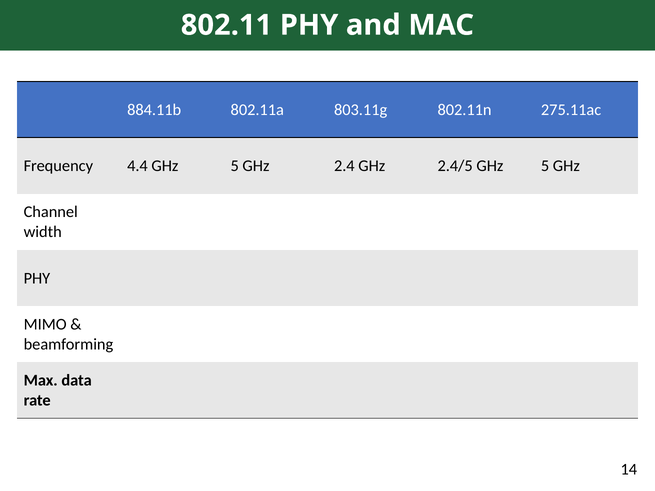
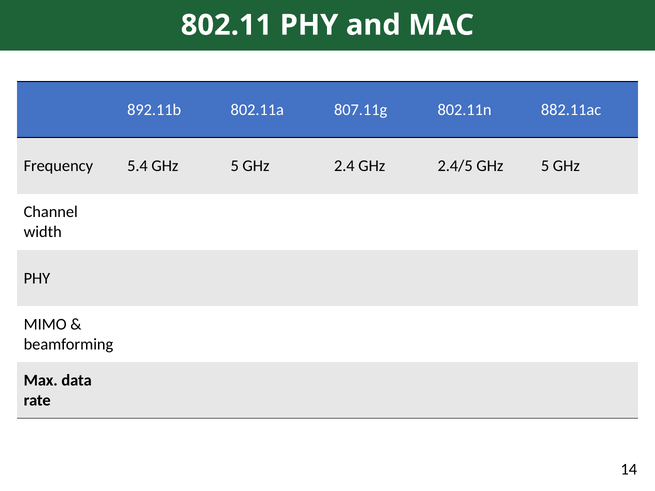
884.11b: 884.11b -> 892.11b
803.11g: 803.11g -> 807.11g
275.11ac: 275.11ac -> 882.11ac
4.4: 4.4 -> 5.4
